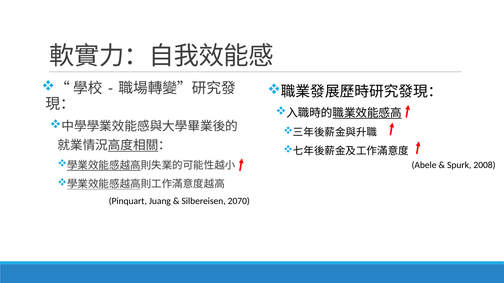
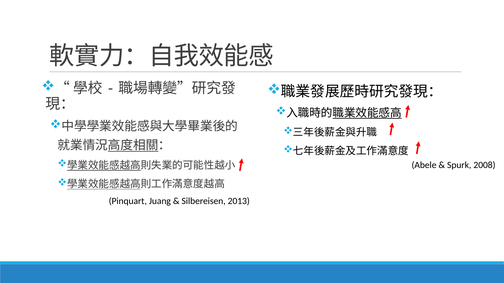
2070: 2070 -> 2013
